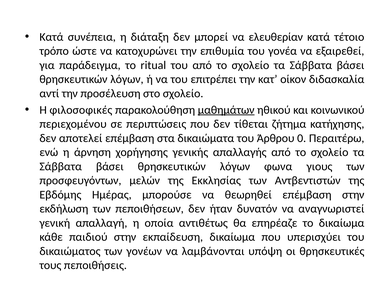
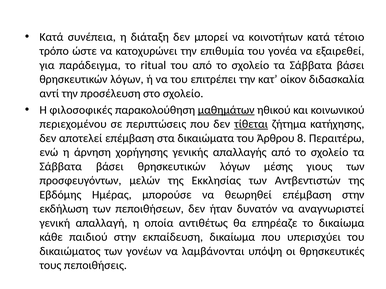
ελευθερίαν: ελευθερίαν -> κοινοτήτων
τίθεται underline: none -> present
0: 0 -> 8
φωνα: φωνα -> μέσης
